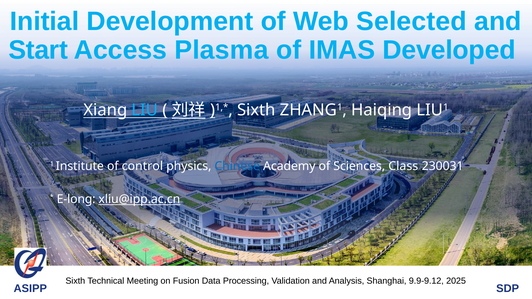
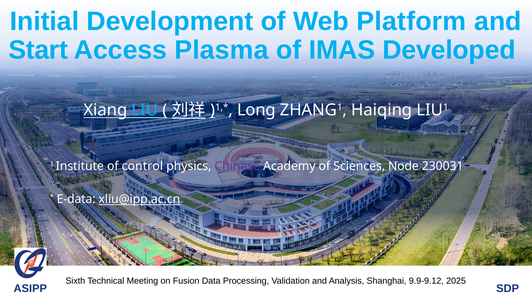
Selected: Selected -> Platform
Sixth at (256, 110): Sixth -> Long
Chinese colour: blue -> purple
Class: Class -> Node
E-long: E-long -> E-data
